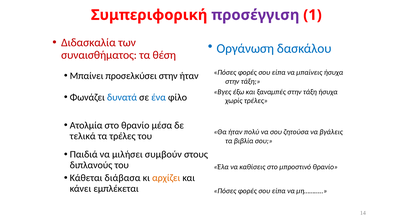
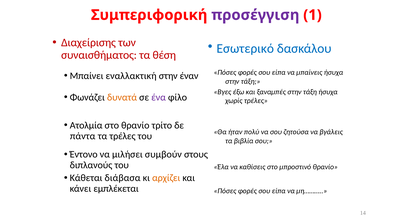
Διδασκαλία: Διδασκαλία -> Διαχείρισης
Οργάνωση: Οργάνωση -> Εσωτερικό
προσελκύσει: προσελκύσει -> εναλλακτική
στην ήταν: ήταν -> έναν
δυνατά colour: blue -> orange
ένα colour: blue -> purple
μέσα: μέσα -> τρίτο
τελικά: τελικά -> πάντα
Παιδιά: Παιδιά -> Έντονο
